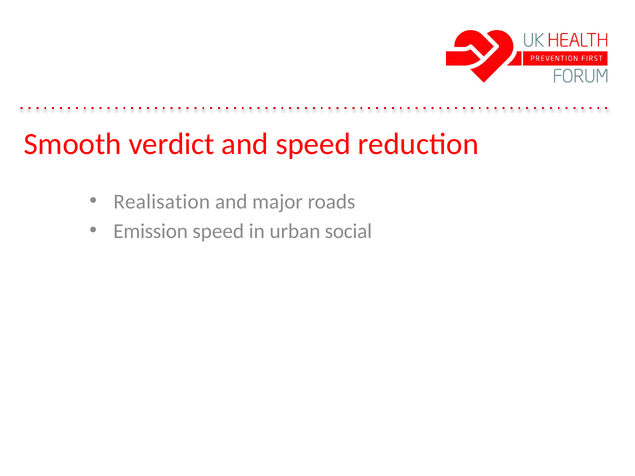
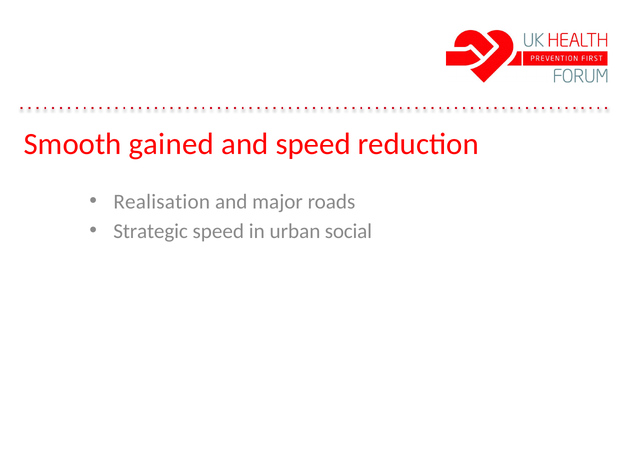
verdict: verdict -> gained
Emission: Emission -> Strategic
